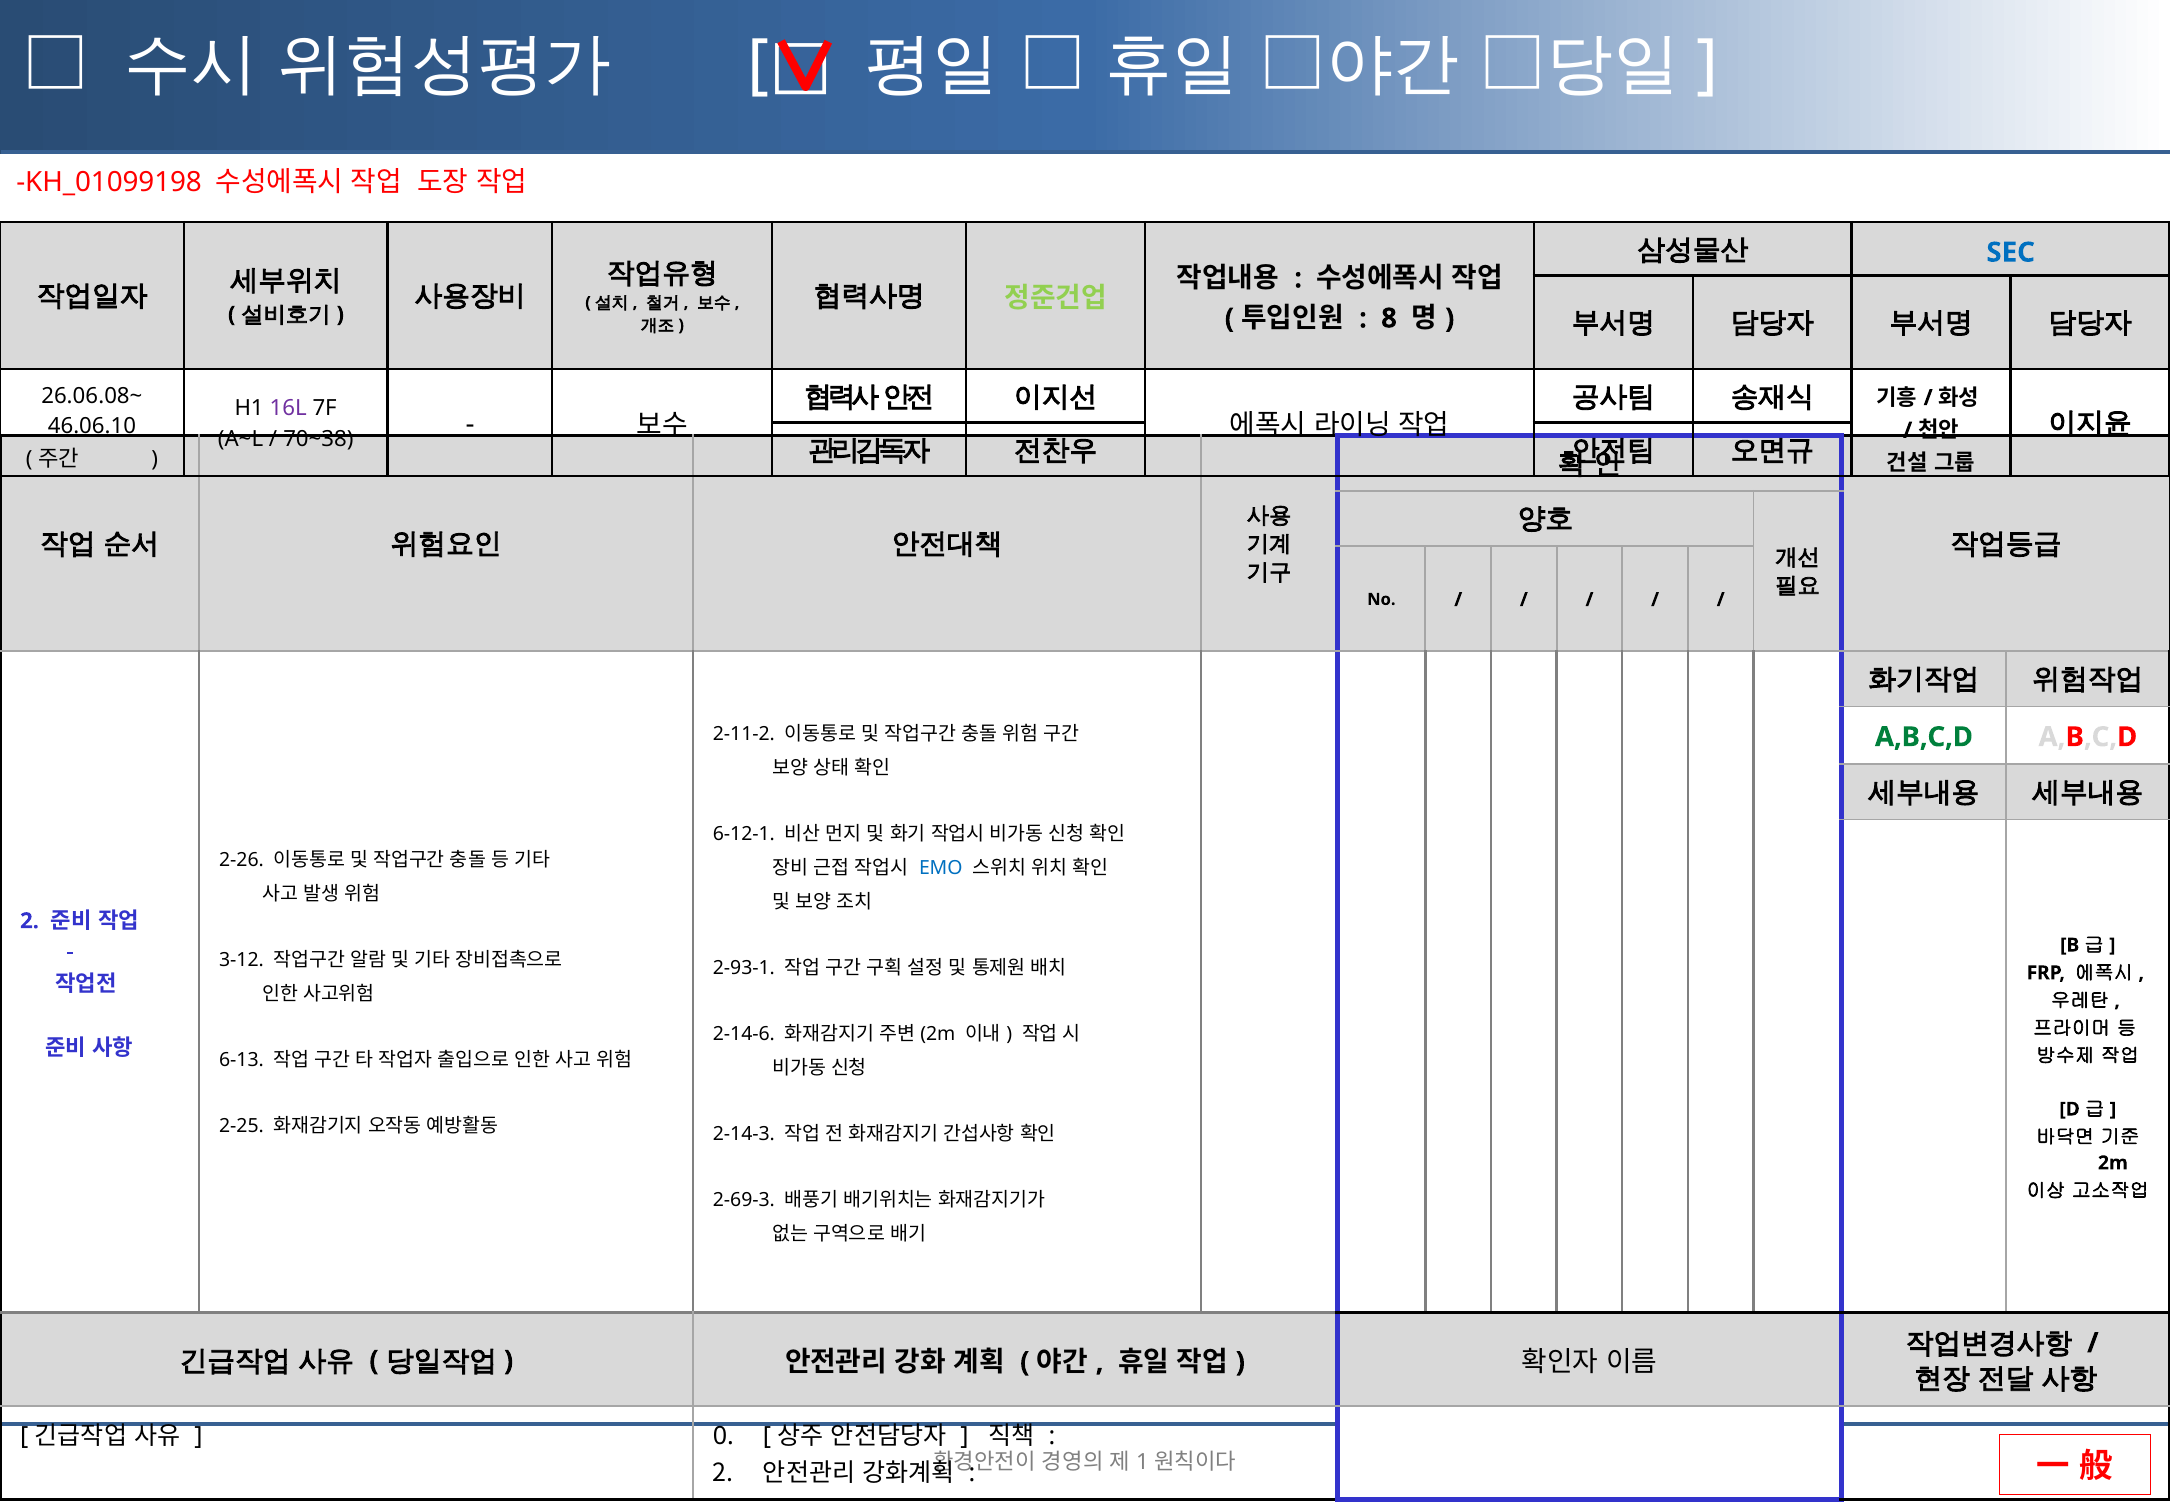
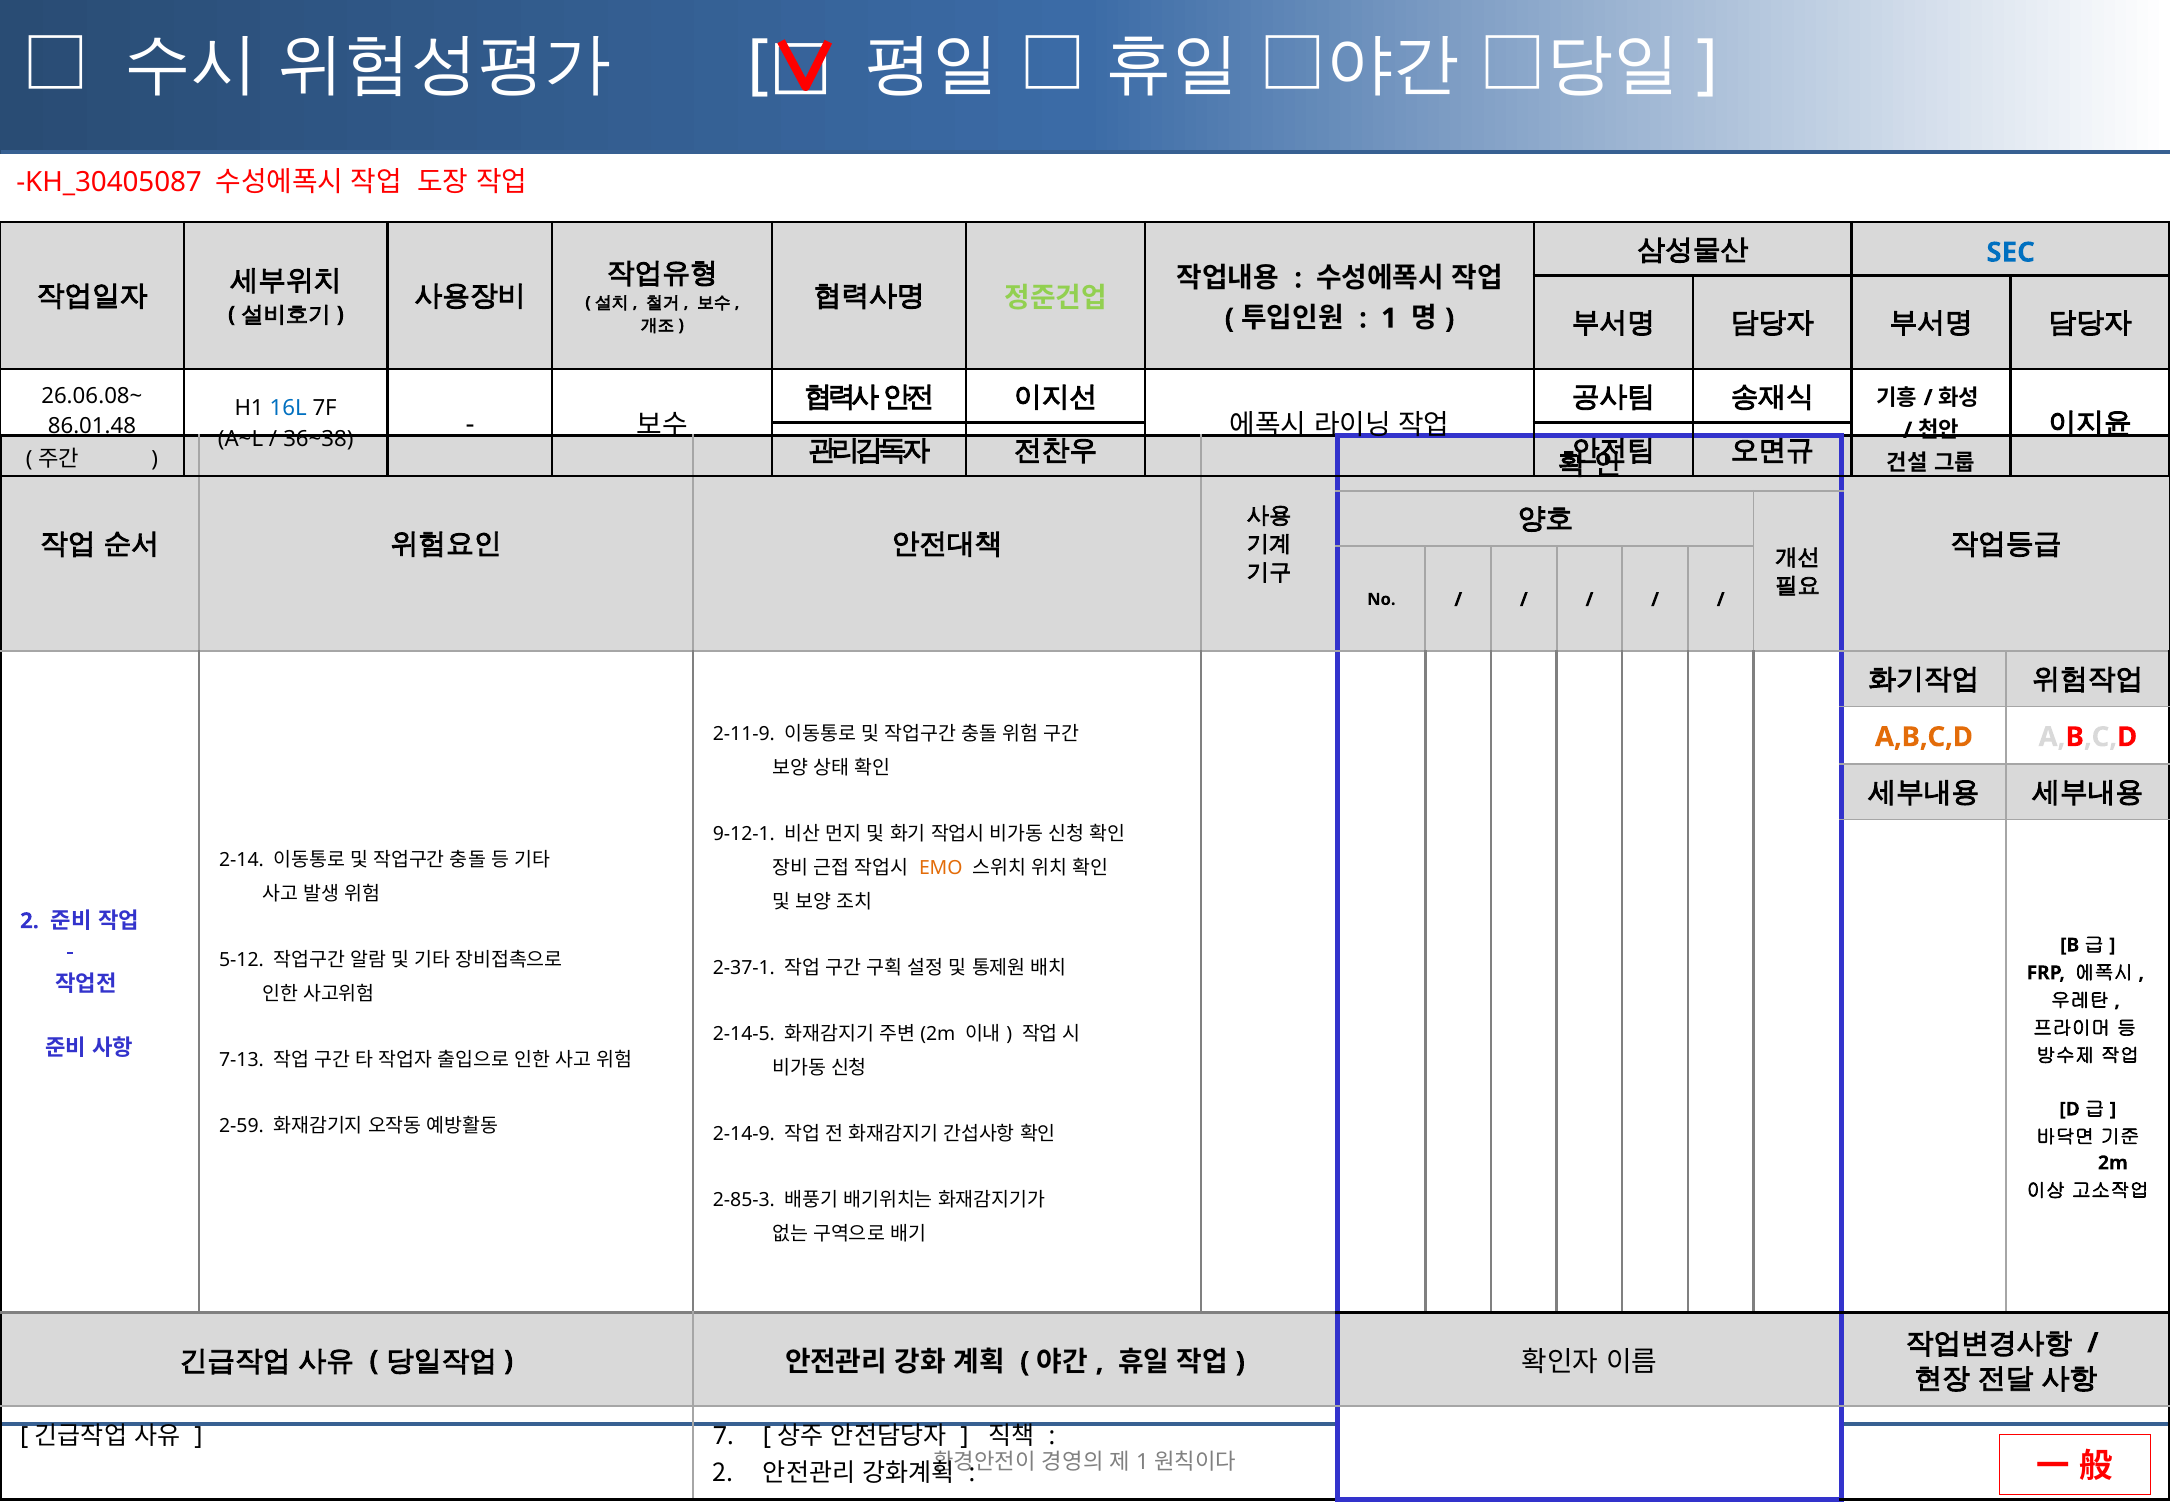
KH_01099198: KH_01099198 -> KH_30405087
8: 8 -> 1
16L colour: purple -> blue
46.06.10: 46.06.10 -> 86.01.48
70~38: 70~38 -> 36~38
2-11-2: 2-11-2 -> 2-11-9
A,B,C,D at (1924, 737) colour: green -> orange
6-12-1: 6-12-1 -> 9-12-1
2-26: 2-26 -> 2-14
EMO colour: blue -> orange
3-12: 3-12 -> 5-12
2-93-1: 2-93-1 -> 2-37-1
2-14-6: 2-14-6 -> 2-14-5
6-13: 6-13 -> 7-13
2-25: 2-25 -> 2-59
2-14-3: 2-14-3 -> 2-14-9
2-69-3: 2-69-3 -> 2-85-3
0: 0 -> 7
